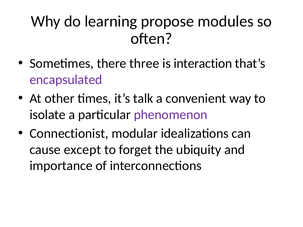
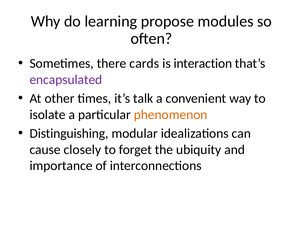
three: three -> cards
phenomenon colour: purple -> orange
Connectionist: Connectionist -> Distinguishing
except: except -> closely
